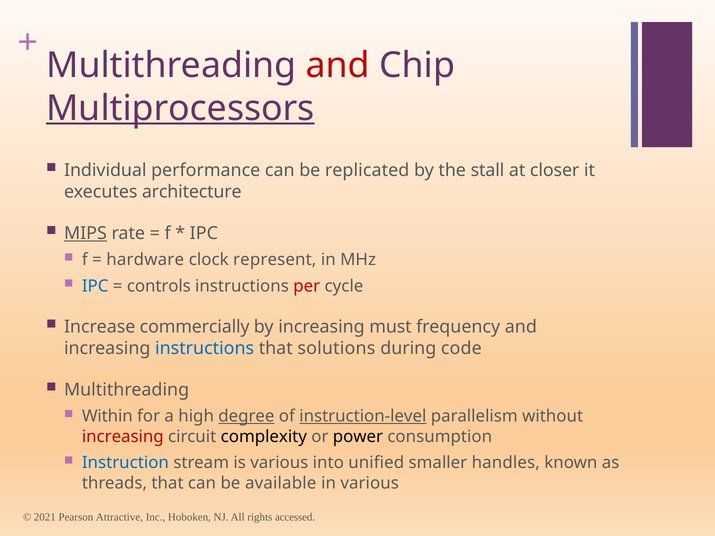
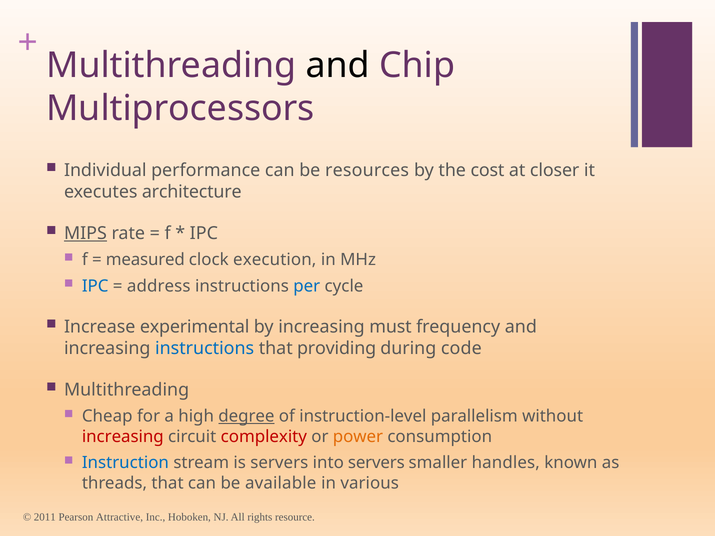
and at (338, 65) colour: red -> black
Multiprocessors underline: present -> none
replicated: replicated -> resources
stall: stall -> cost
hardware: hardware -> measured
represent: represent -> execution
controls: controls -> address
per colour: red -> blue
commercially: commercially -> experimental
solutions: solutions -> providing
Within: Within -> Cheap
instruction-level underline: present -> none
complexity colour: black -> red
power colour: black -> orange
is various: various -> servers
into unified: unified -> servers
2021: 2021 -> 2011
accessed: accessed -> resource
